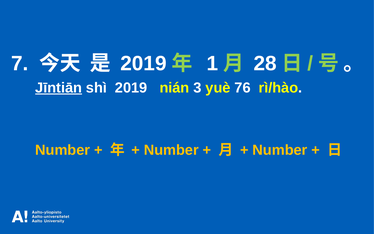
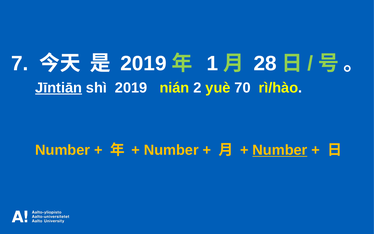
3: 3 -> 2
76: 76 -> 70
Number at (280, 150) underline: none -> present
